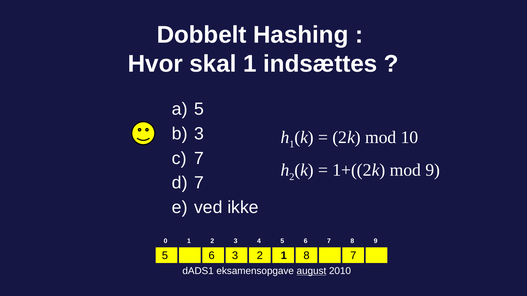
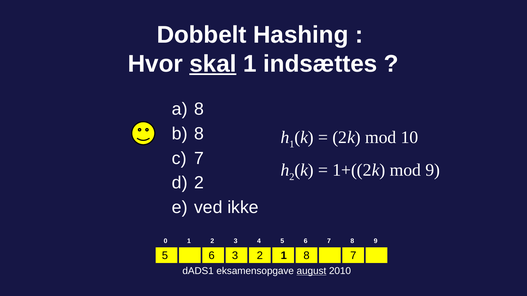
skal underline: none -> present
5 at (199, 109): 5 -> 8
3 at (199, 134): 3 -> 8
7 at (199, 183): 7 -> 2
